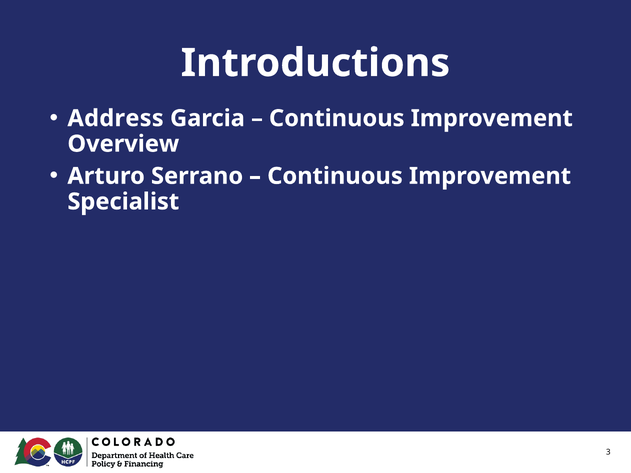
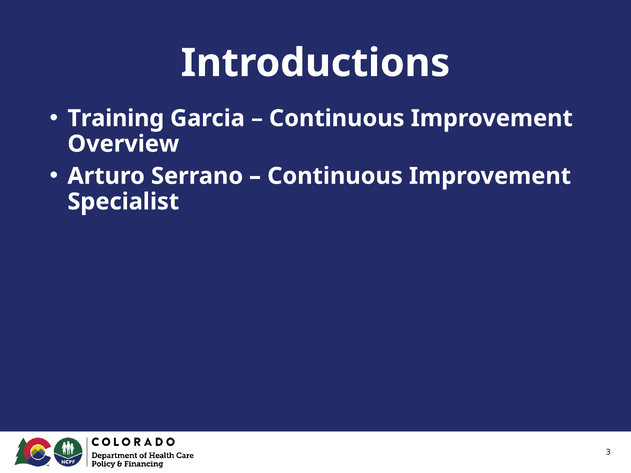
Address: Address -> Training
